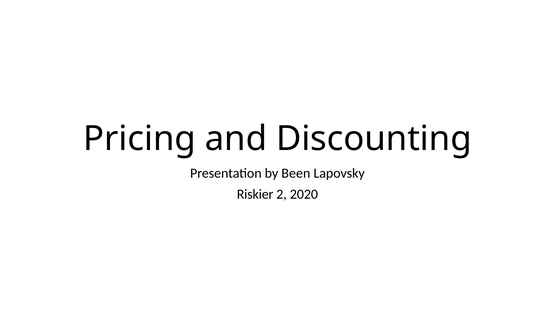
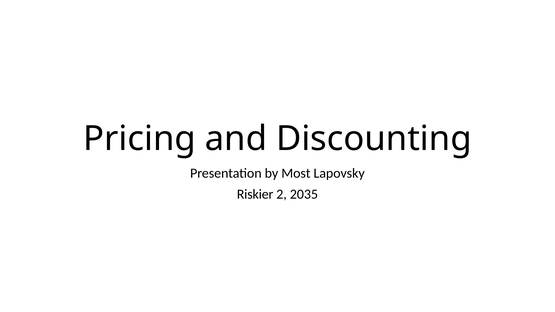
Been: Been -> Most
2020: 2020 -> 2035
